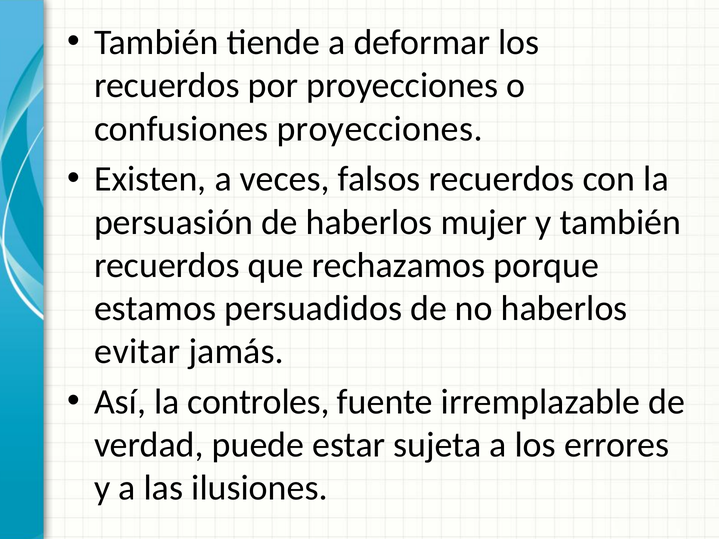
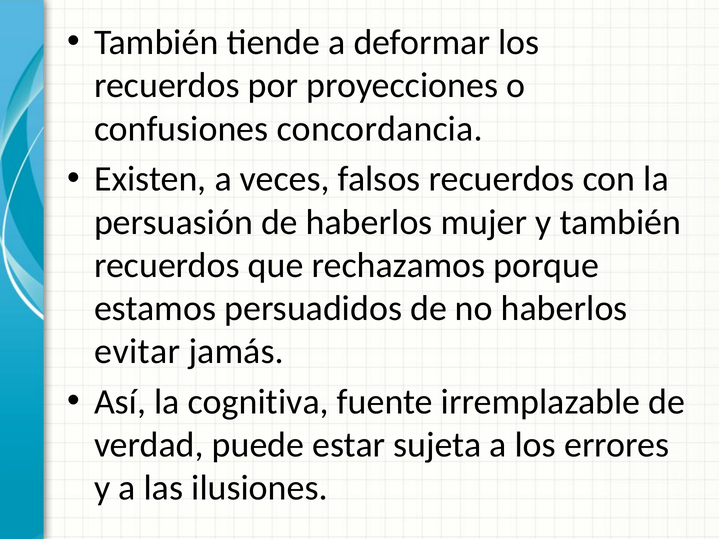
confusiones proyecciones: proyecciones -> concordancia
controles: controles -> cognitiva
